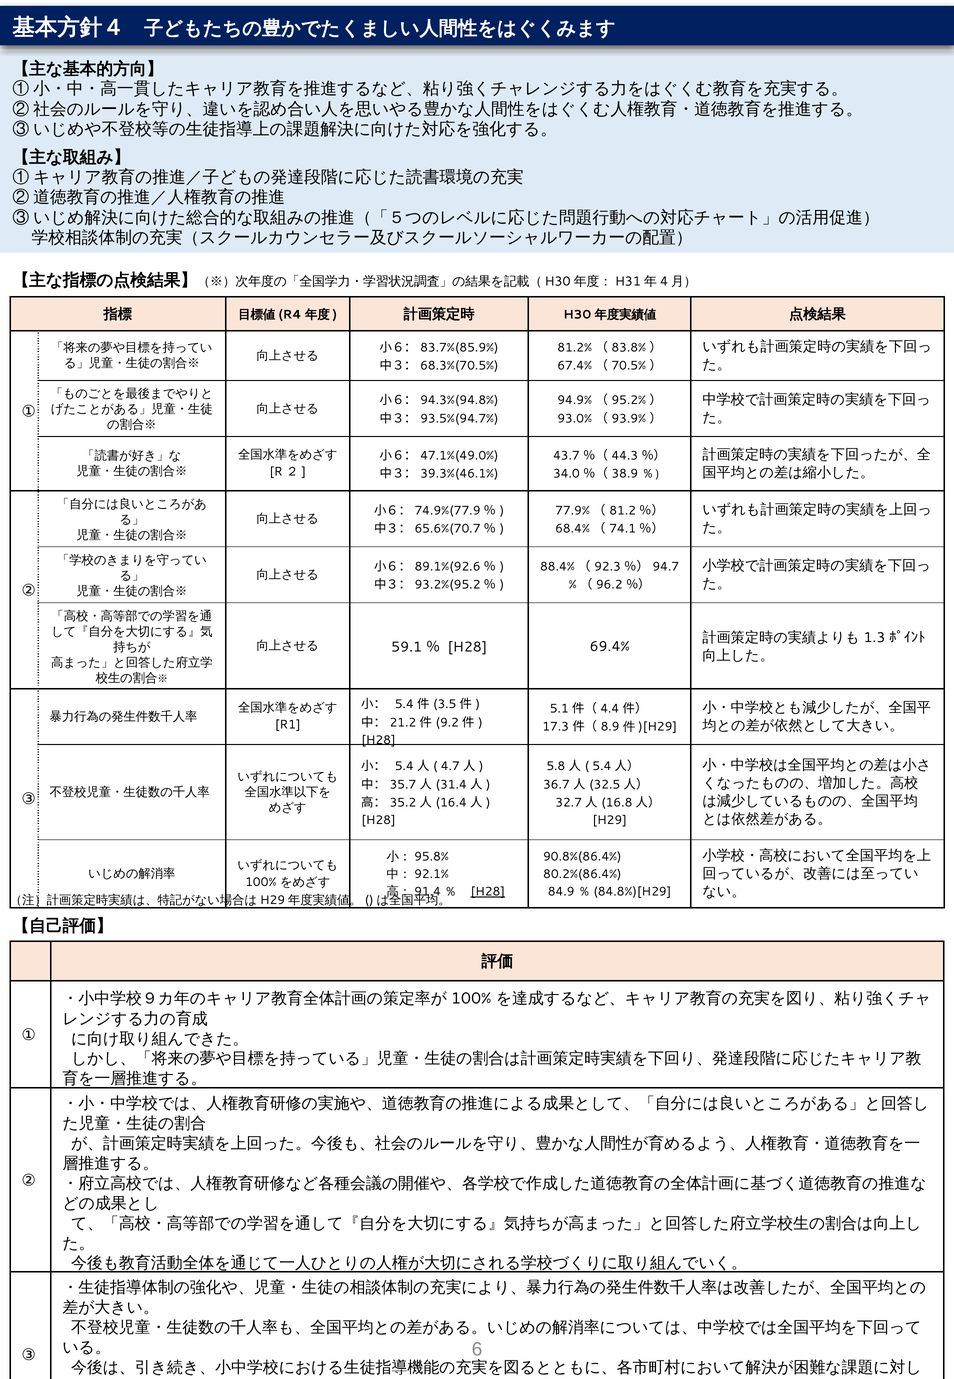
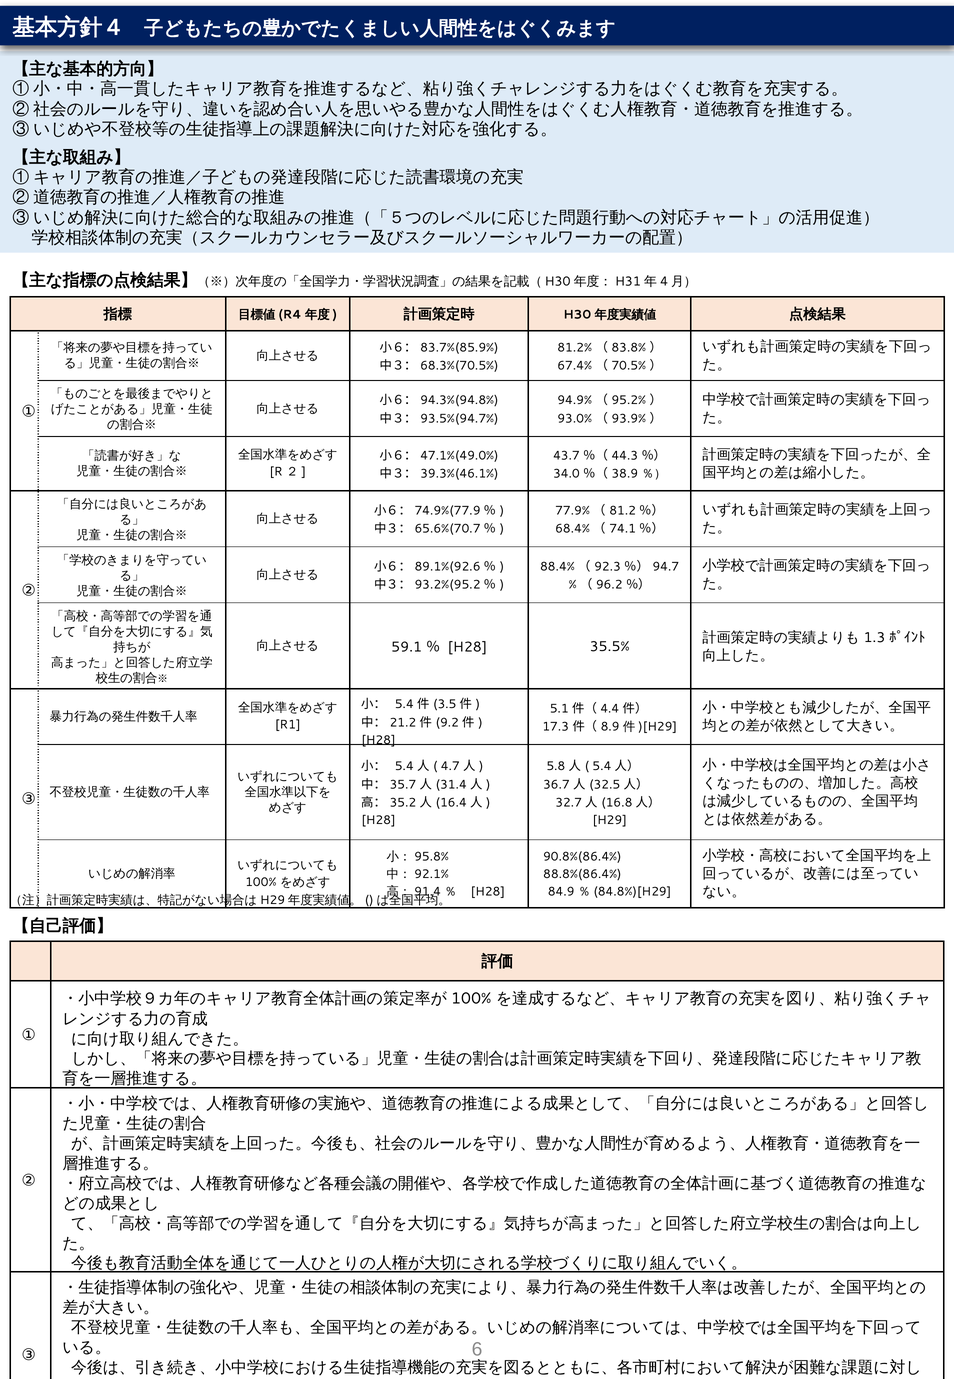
69.4%: 69.4% -> 35.5%
80.2%(86.4%: 80.2%(86.4% -> 88.8%(86.4%
H28 at (488, 891) underline: present -> none
